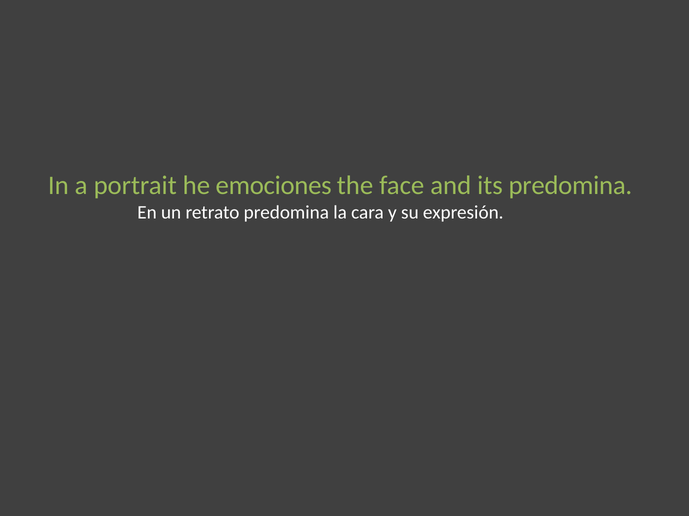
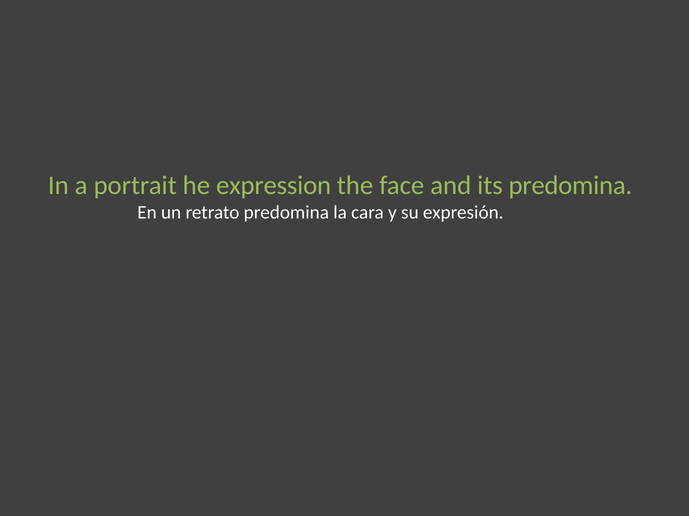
emociones: emociones -> expression
